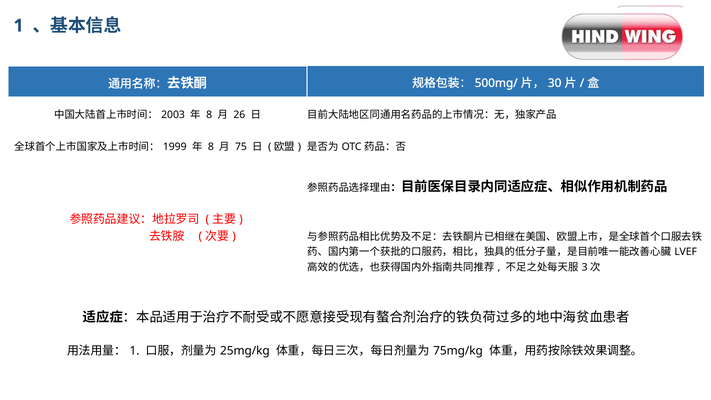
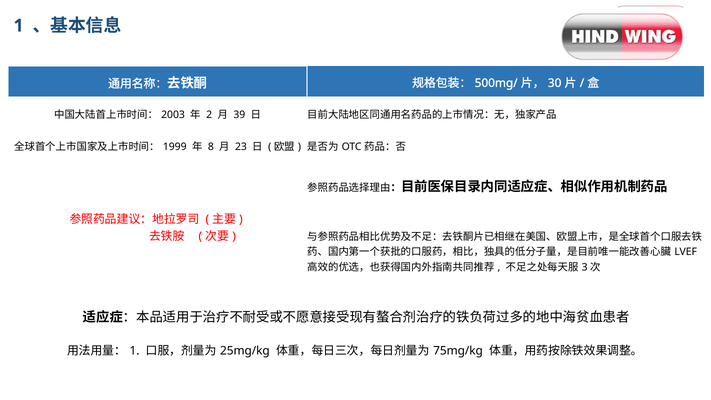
8 at (209, 115): 8 -> 2
26: 26 -> 39
75: 75 -> 23
